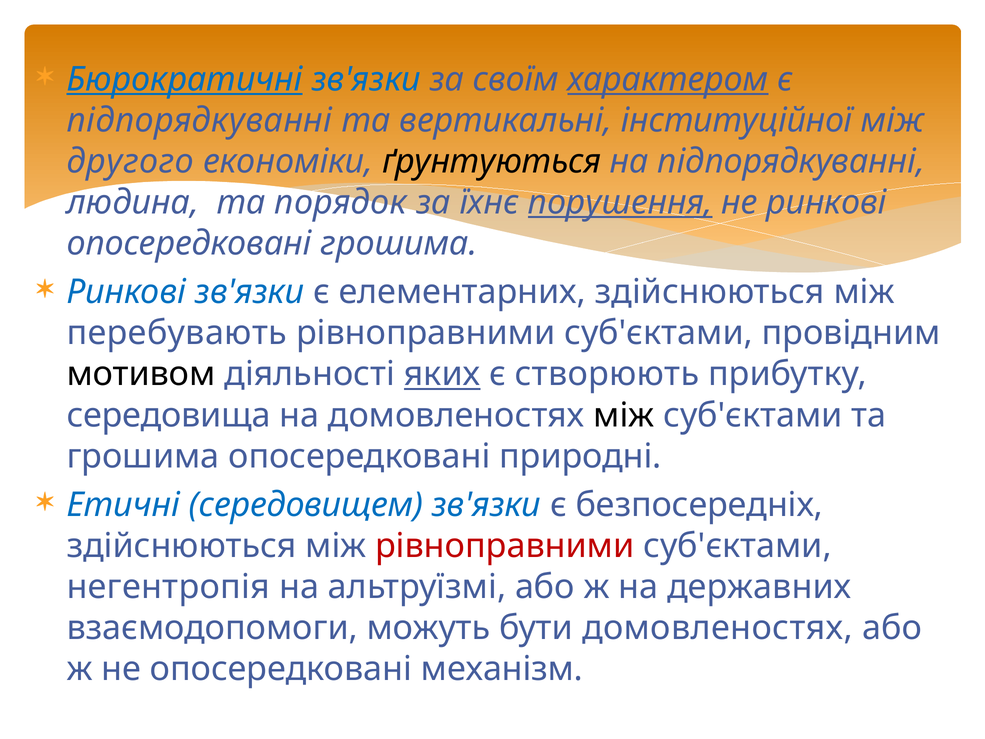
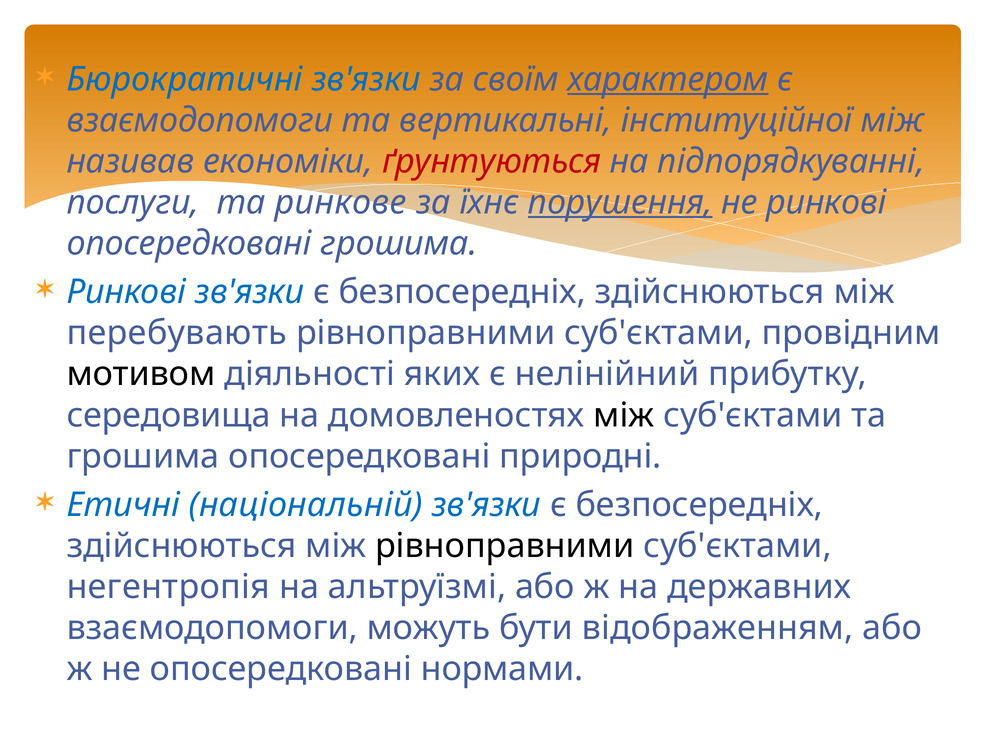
Бюрократичні underline: present -> none
підпорядкуванні at (200, 120): підпорядкуванні -> взаємодопомоги
другого: другого -> називав
ґрунтуються colour: black -> red
людина: людина -> послуги
порядок: порядок -> ринкове
Ринкові зв'язки є елементарних: елементарних -> безпосередніх
яких underline: present -> none
створюють: створюють -> нелінійний
середовищем: середовищем -> національній
рівноправними at (505, 546) colour: red -> black
бути домовленостях: домовленостях -> відображенням
механізм: механізм -> нормами
